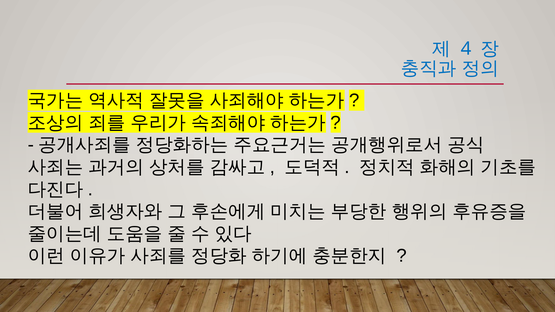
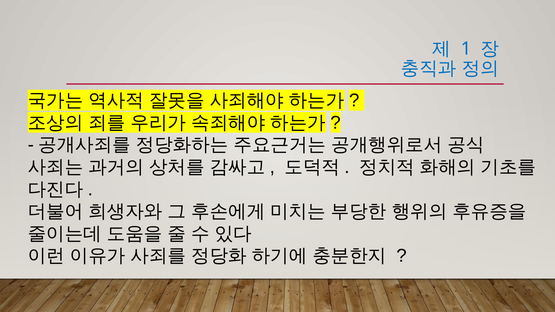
4: 4 -> 1
